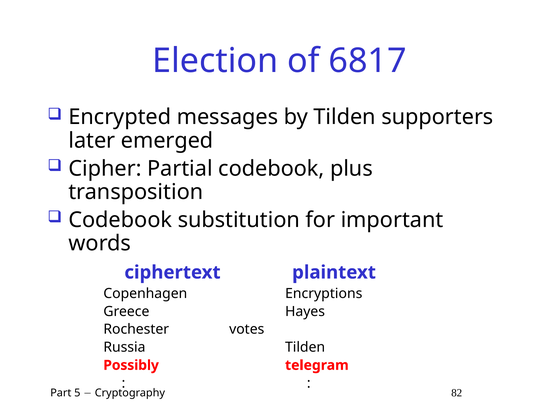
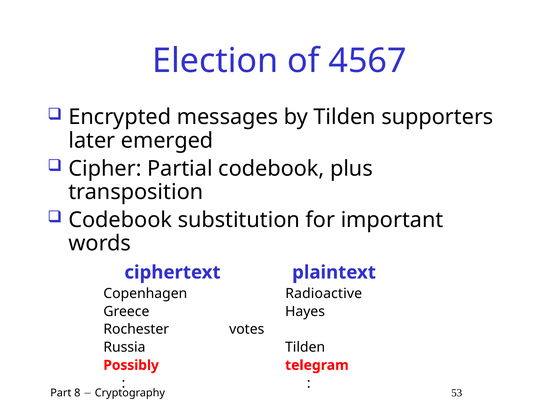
6817: 6817 -> 4567
Encryptions: Encryptions -> Radioactive
5: 5 -> 8
82: 82 -> 53
